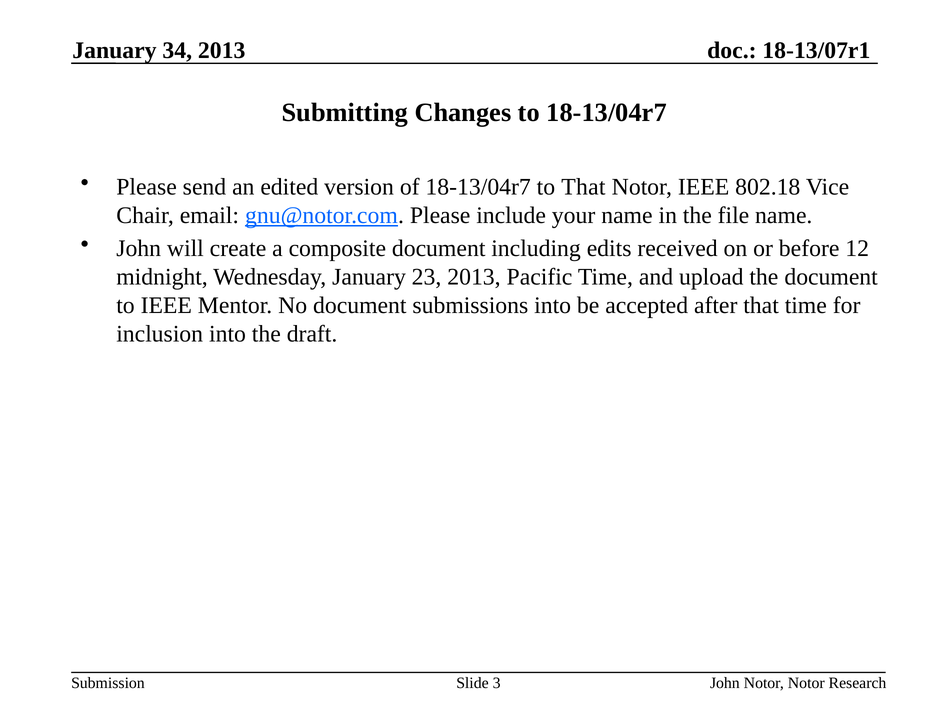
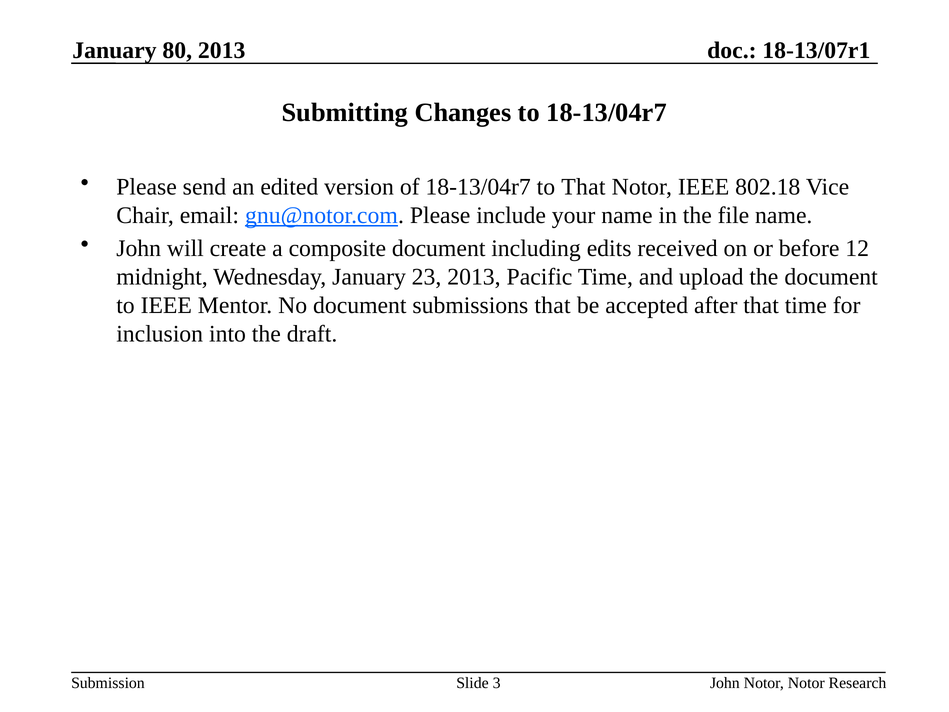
34: 34 -> 80
submissions into: into -> that
